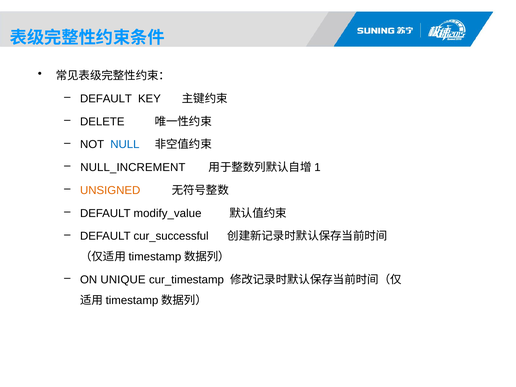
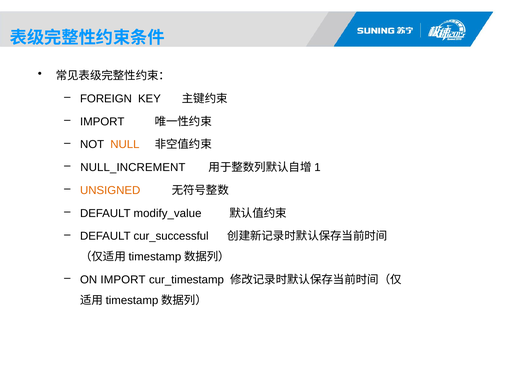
DEFAULT at (106, 99): DEFAULT -> FOREIGN
DELETE at (102, 122): DELETE -> IMPORT
NULL colour: blue -> orange
ON UNIQUE: UNIQUE -> IMPORT
